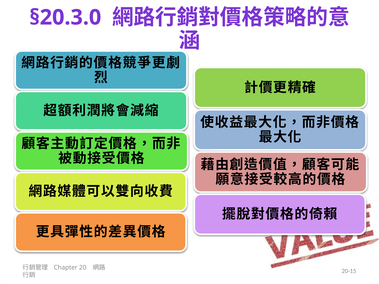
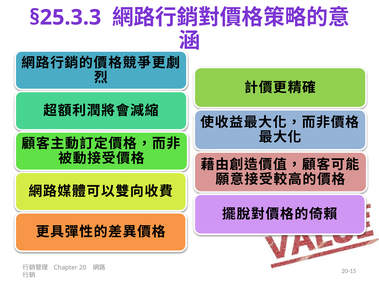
§20.3.0: §20.3.0 -> §25.3.3
